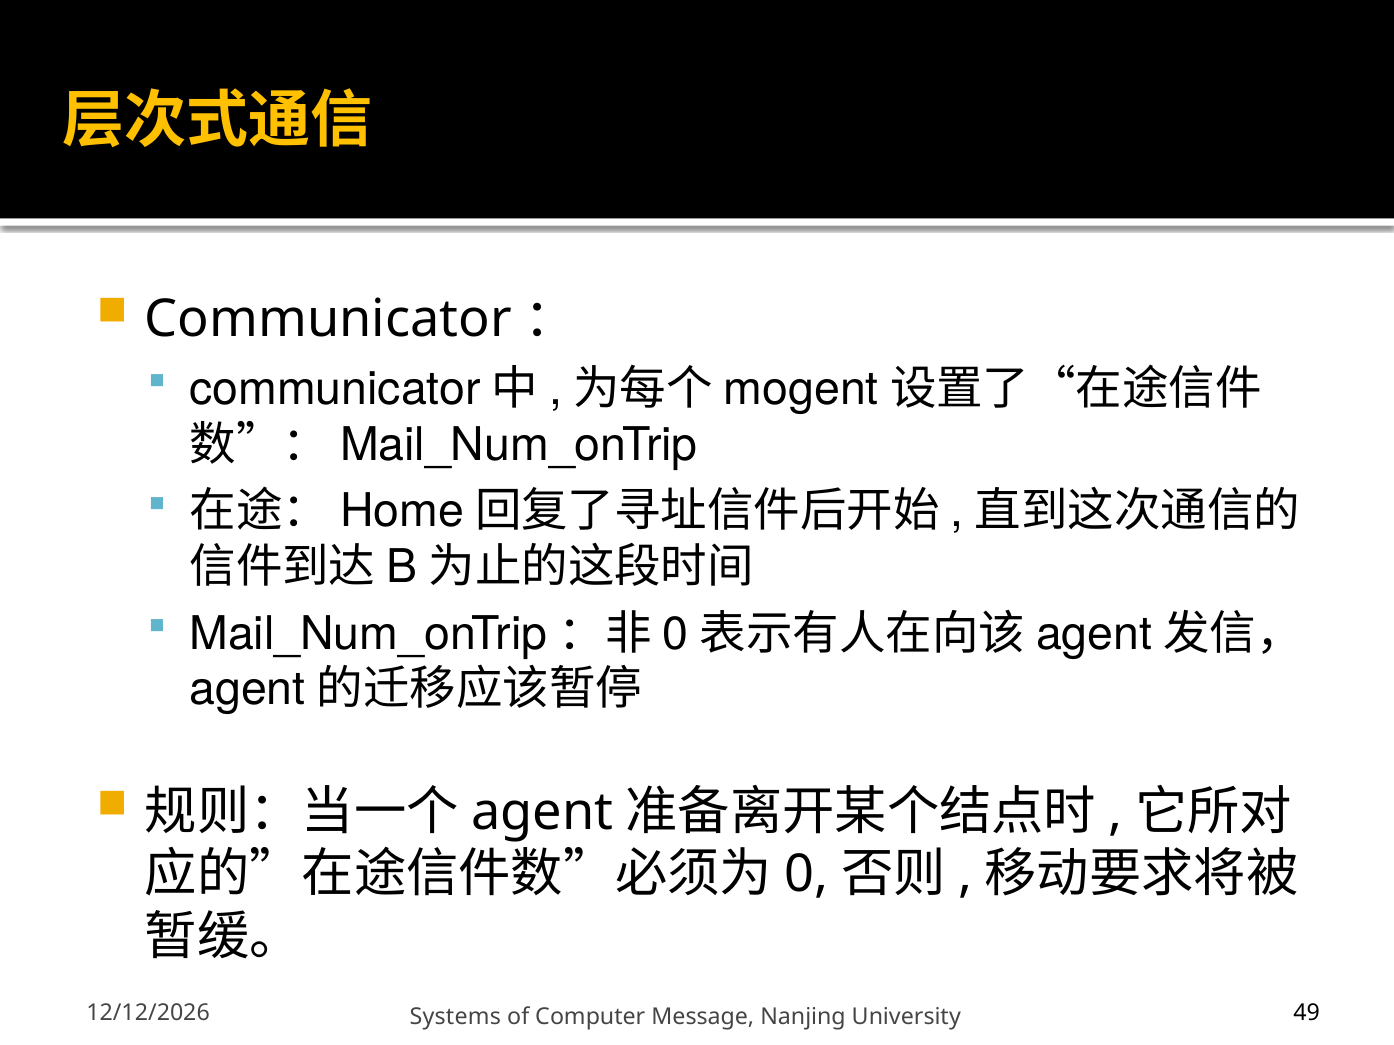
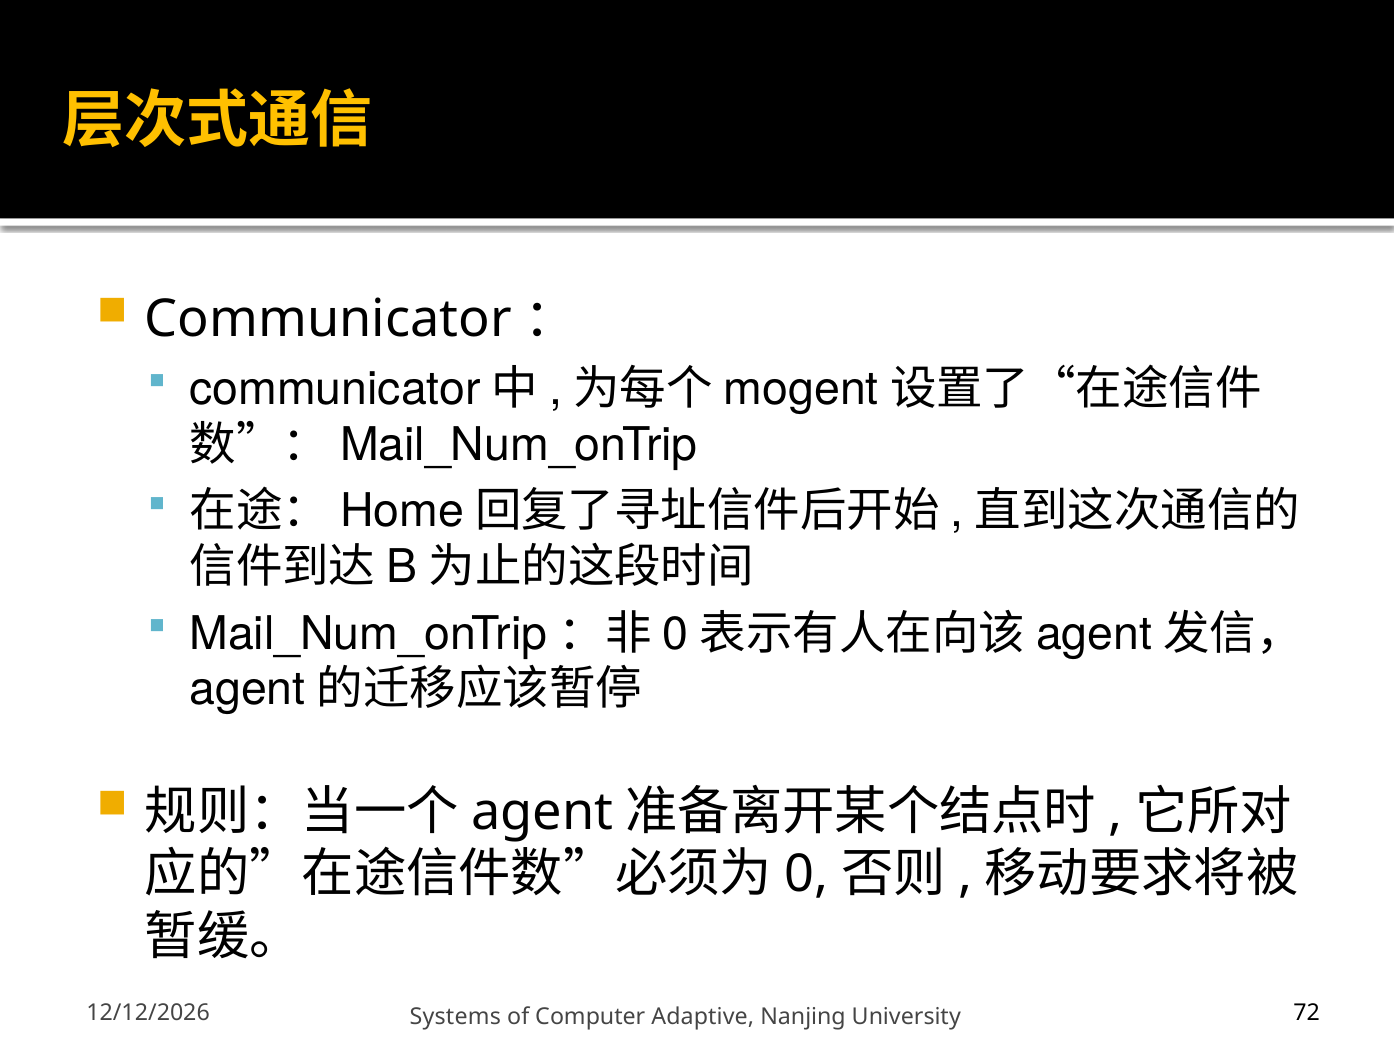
Message: Message -> Adaptive
49: 49 -> 72
